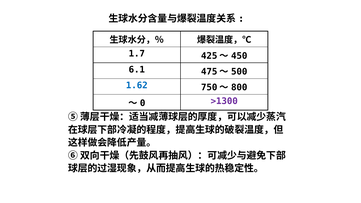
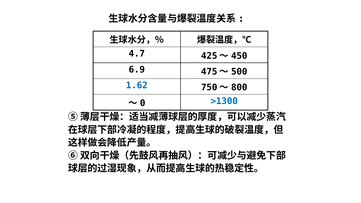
1.7: 1.7 -> 4.7
6.1: 6.1 -> 6.9
>1300 colour: purple -> blue
